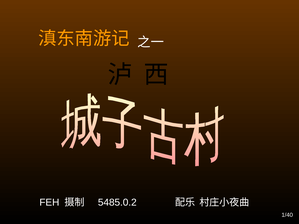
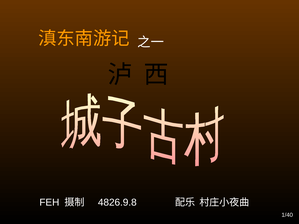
5485.0.2: 5485.0.2 -> 4826.9.8
